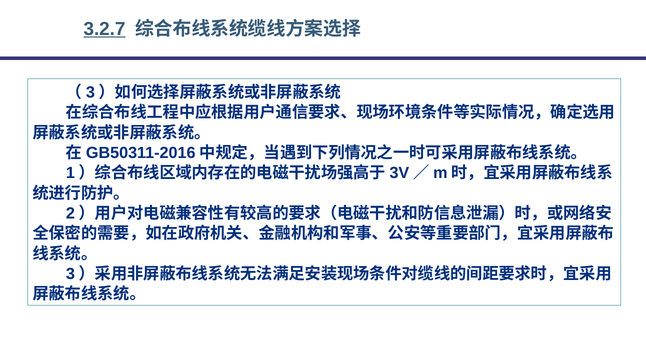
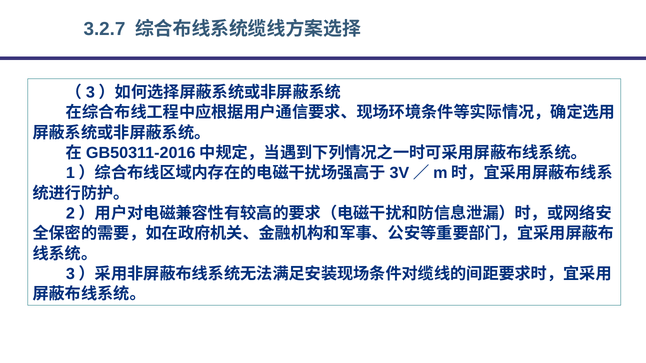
3.2.7 underline: present -> none
